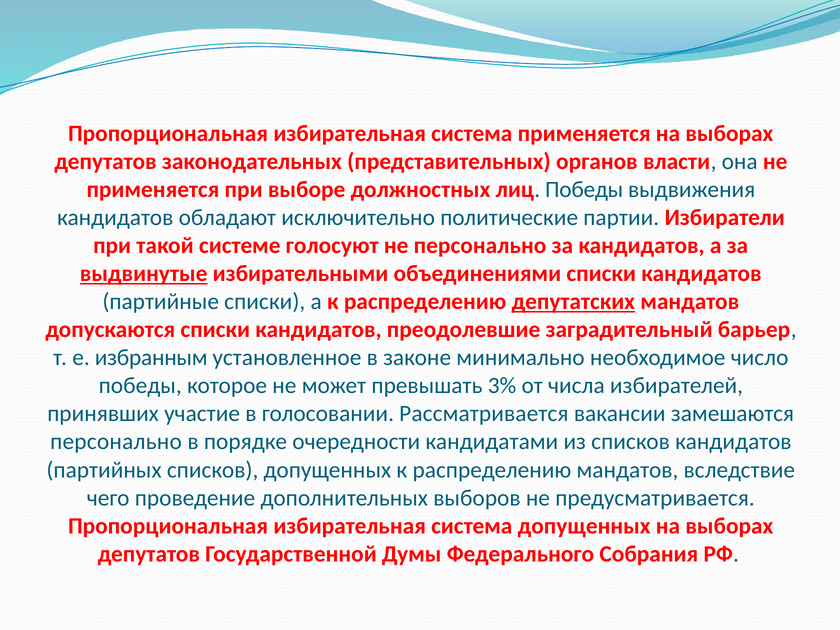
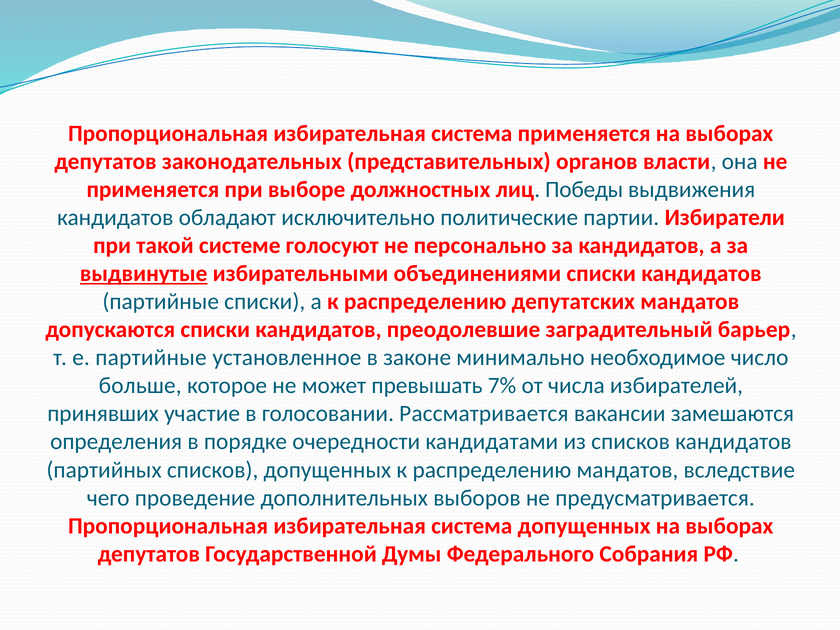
депутатских underline: present -> none
е избранным: избранным -> партийные
победы at (140, 386): победы -> больше
3%: 3% -> 7%
персонально at (116, 442): персонально -> определения
